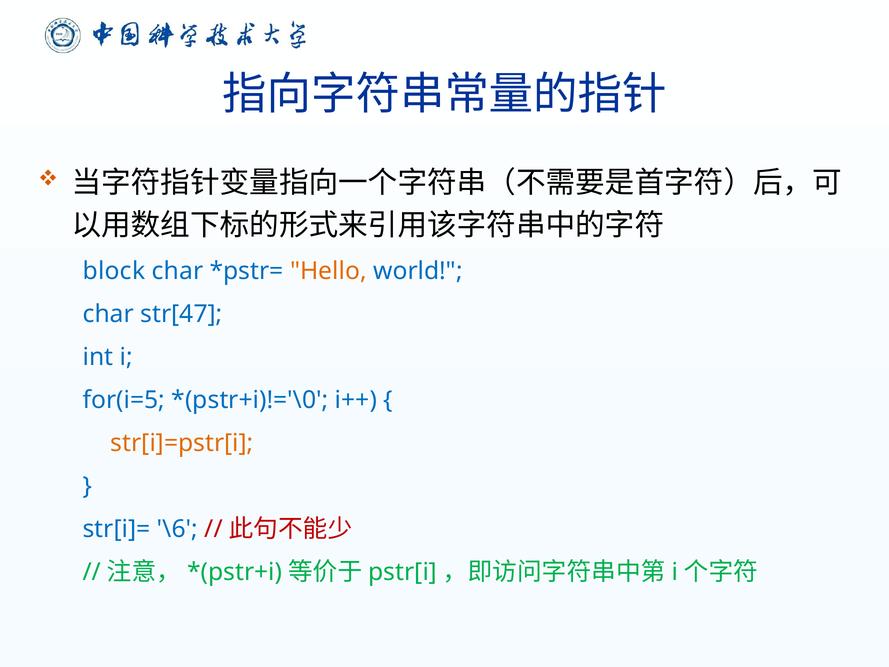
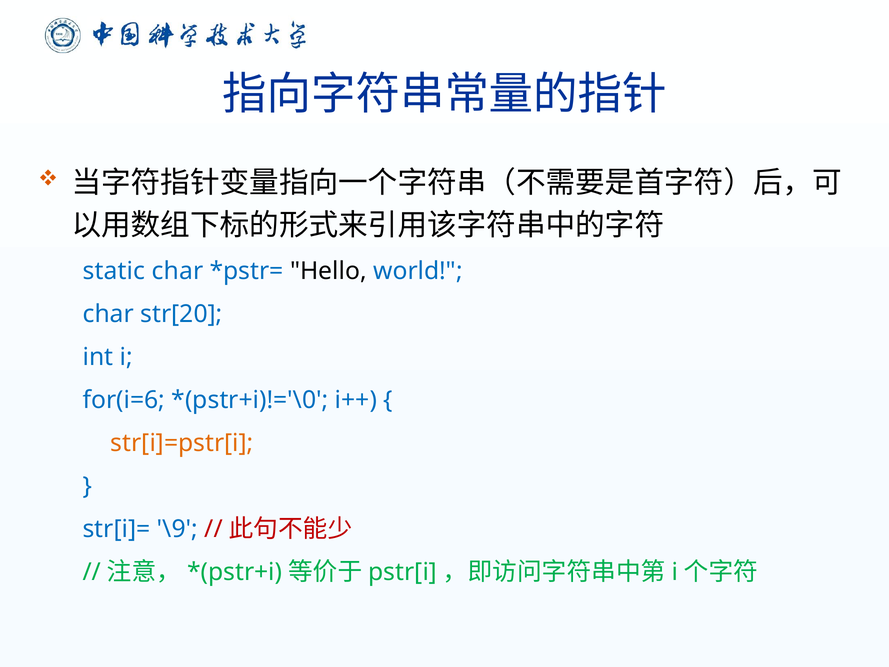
block: block -> static
Hello colour: orange -> black
str[47: str[47 -> str[20
for(i=5: for(i=5 -> for(i=6
\6: \6 -> \9
